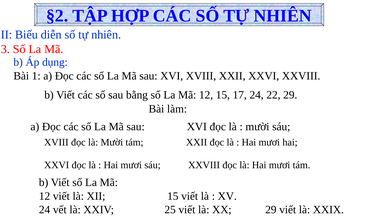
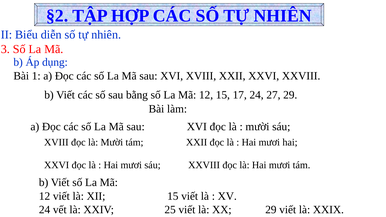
22: 22 -> 27
